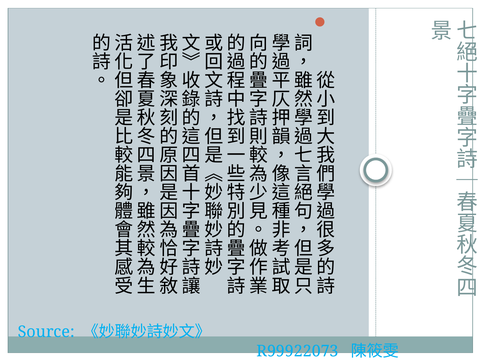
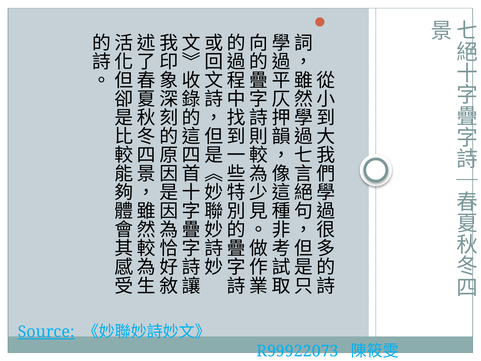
Source underline: none -> present
